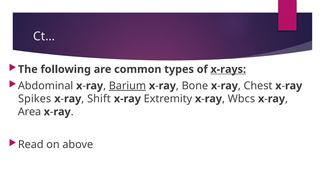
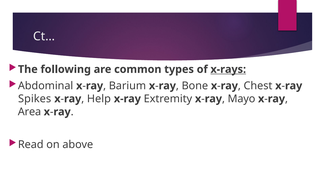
Barium underline: present -> none
Shift: Shift -> Help
Wbcs: Wbcs -> Mayo
